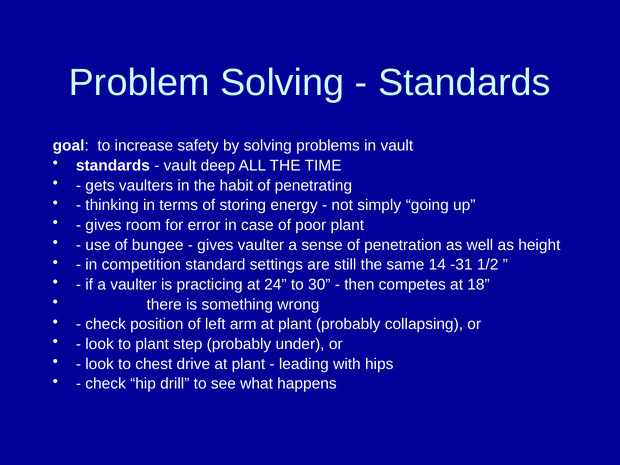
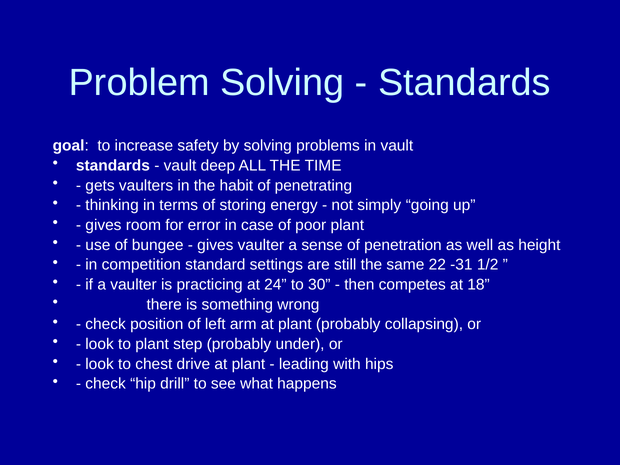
14: 14 -> 22
